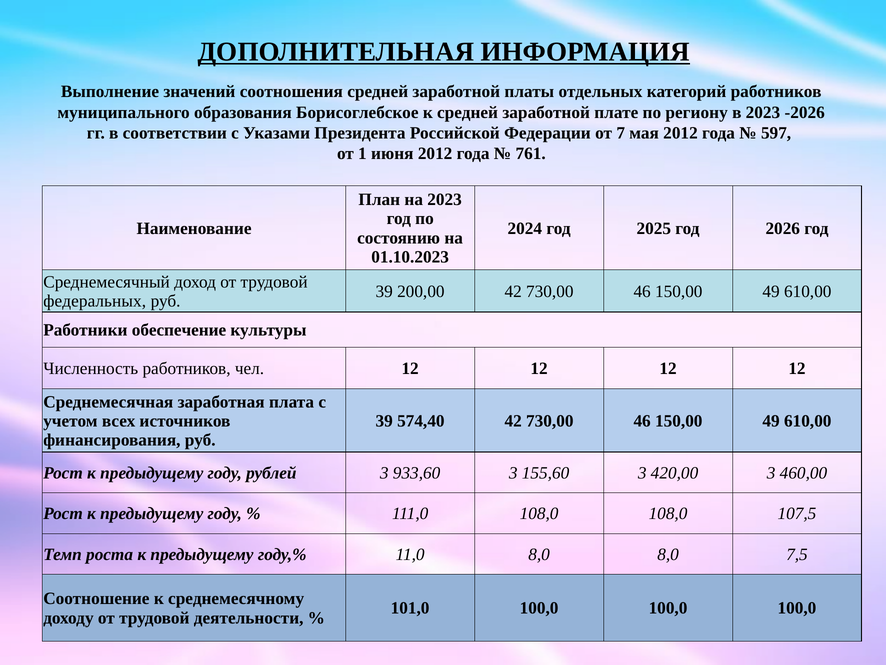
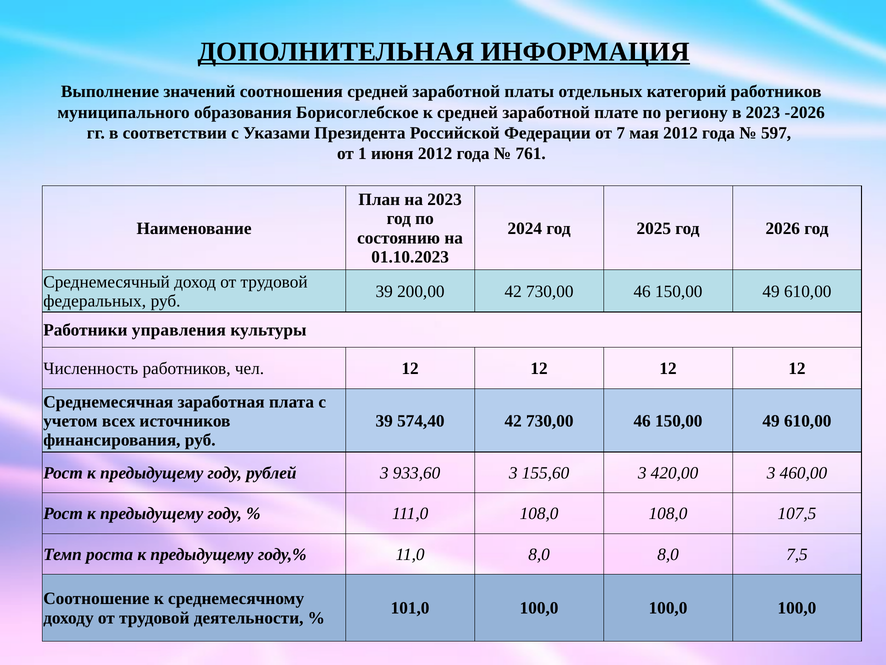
обеспечение: обеспечение -> управления
